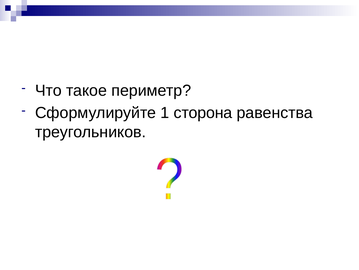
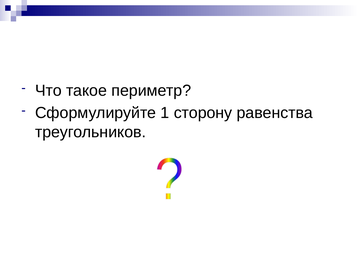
сторона: сторона -> сторону
